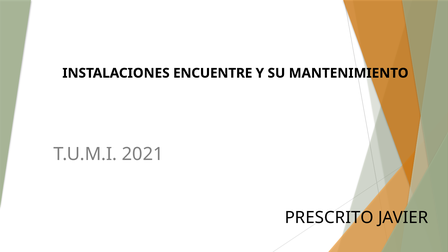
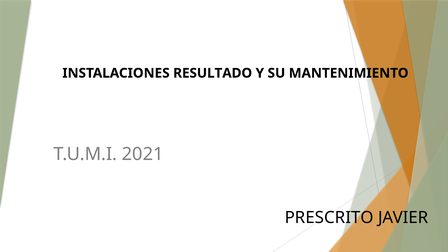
ENCUENTRE: ENCUENTRE -> RESULTADO
